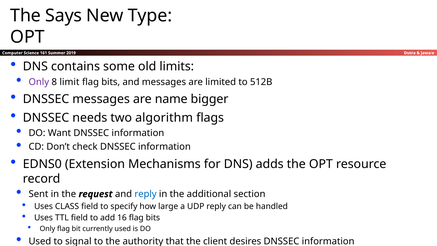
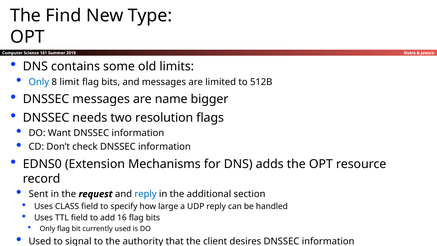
Says: Says -> Find
Only at (39, 82) colour: purple -> blue
algorithm: algorithm -> resolution
